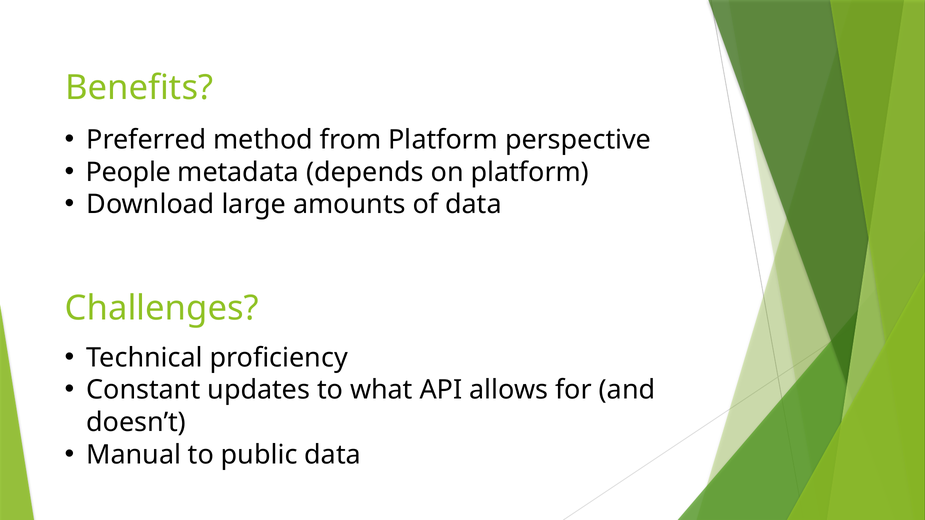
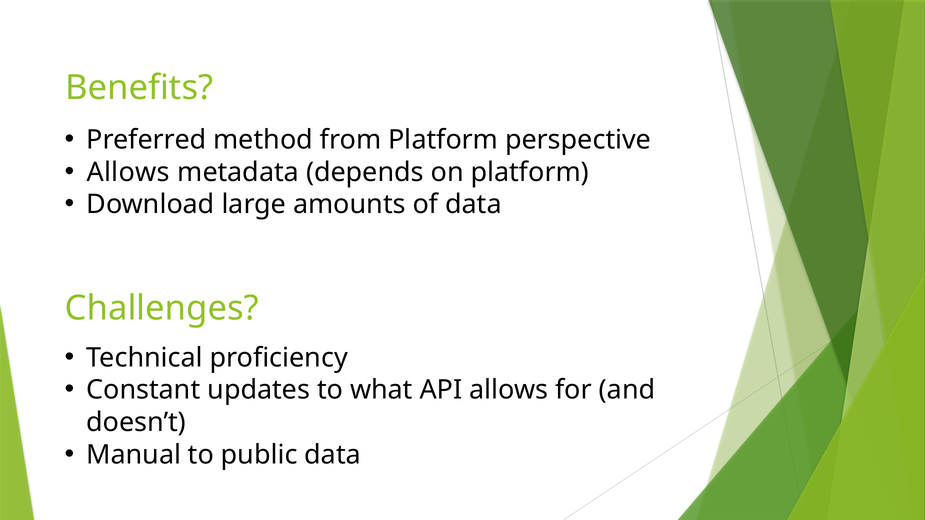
People at (128, 172): People -> Allows
